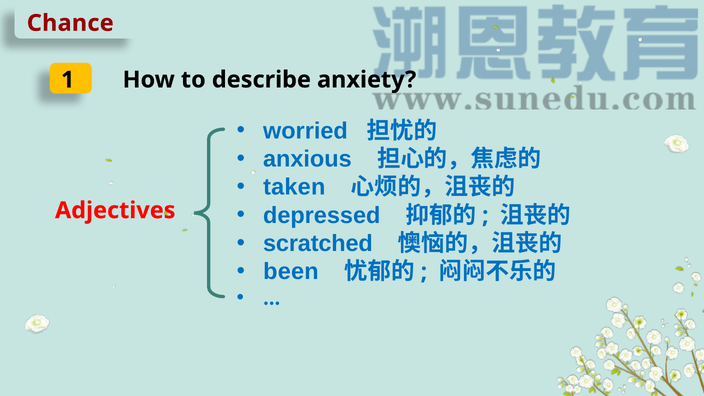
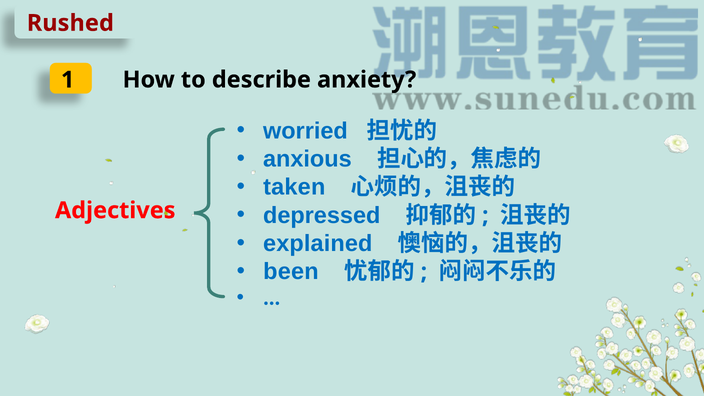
Chance: Chance -> Rushed
scratched: scratched -> explained
